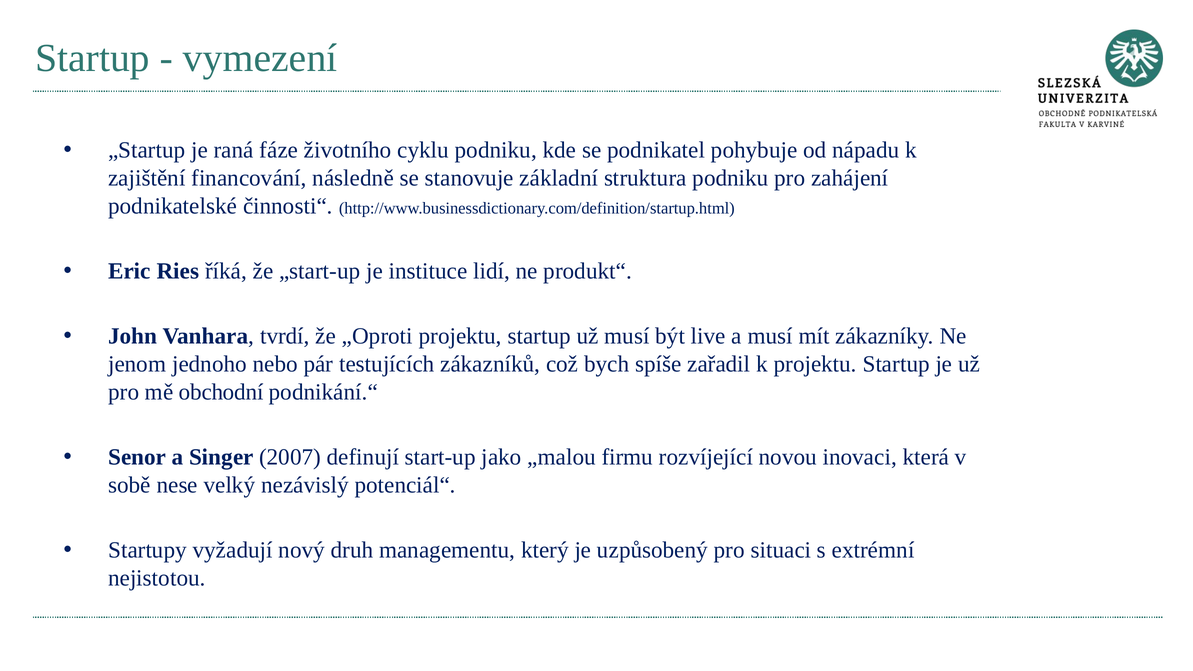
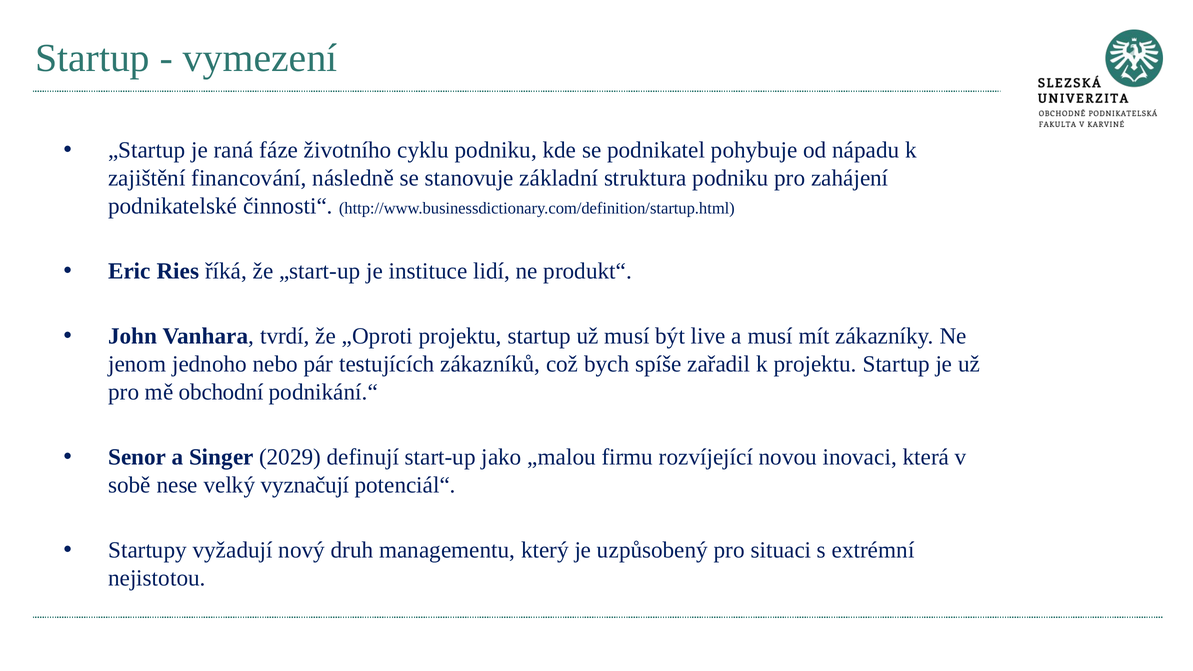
2007: 2007 -> 2029
nezávislý: nezávislý -> vyznačují
